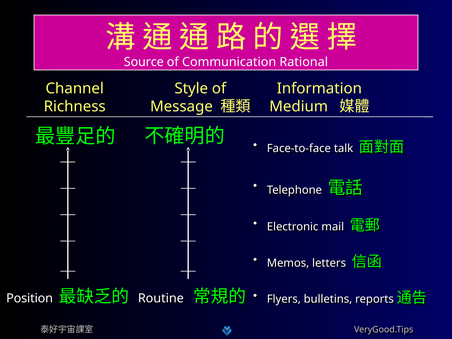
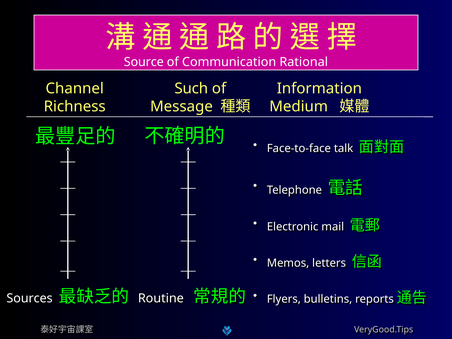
Style: Style -> Such
Position: Position -> Sources
